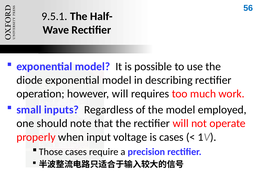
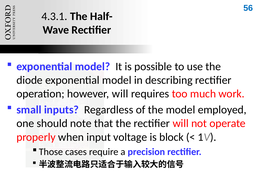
9.5.1: 9.5.1 -> 4.3.1
is cases: cases -> block
